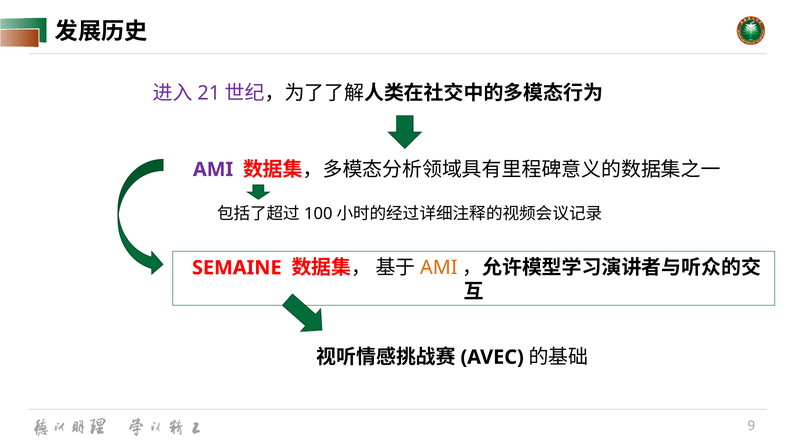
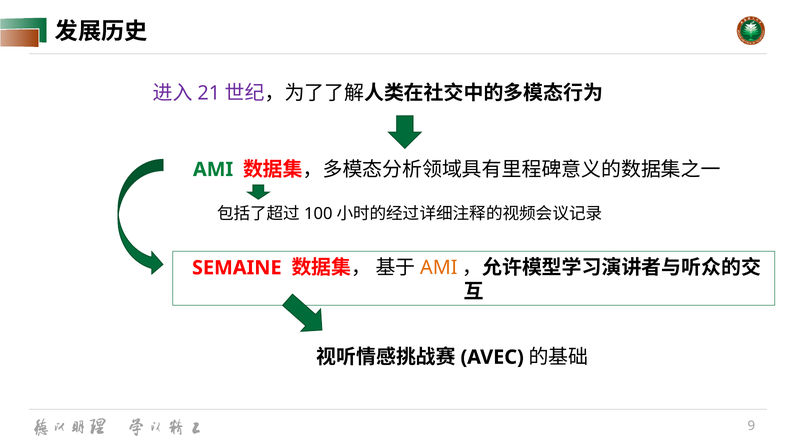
AMI at (213, 169) colour: purple -> green
